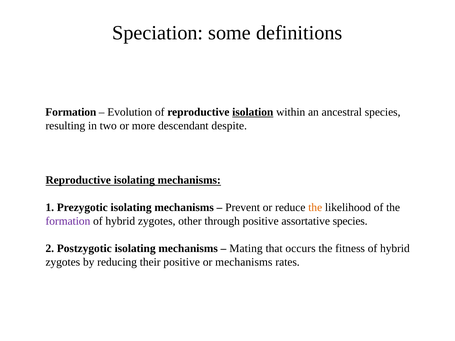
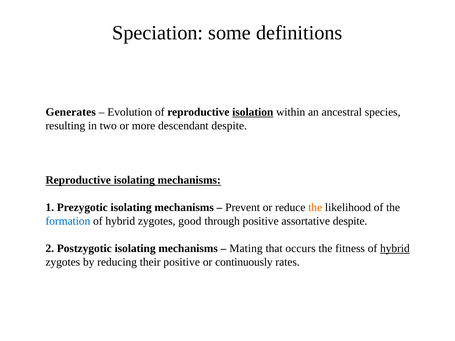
Formation at (71, 112): Formation -> Generates
formation at (68, 221) colour: purple -> blue
other: other -> good
assortative species: species -> despite
hybrid at (395, 249) underline: none -> present
or mechanisms: mechanisms -> continuously
